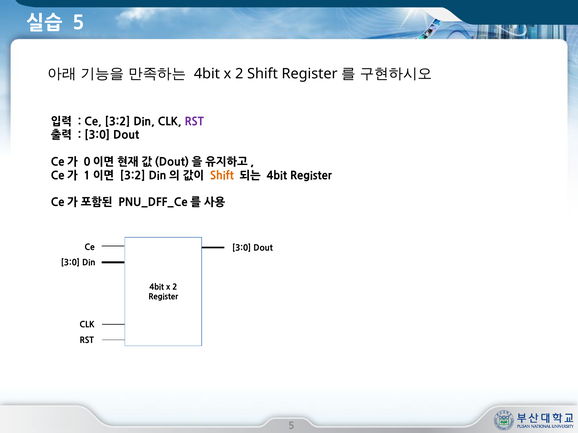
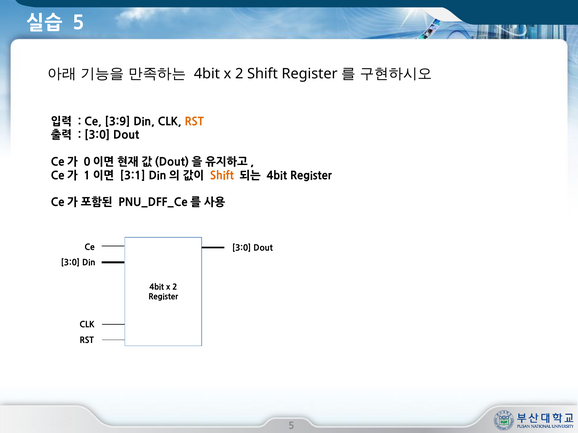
Ce 3:2: 3:2 -> 3:9
RST at (194, 122) colour: purple -> orange
3:2 at (133, 176): 3:2 -> 3:1
